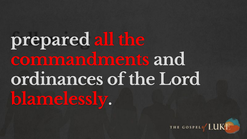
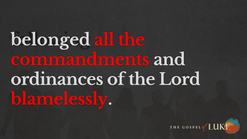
prepared: prepared -> belonged
